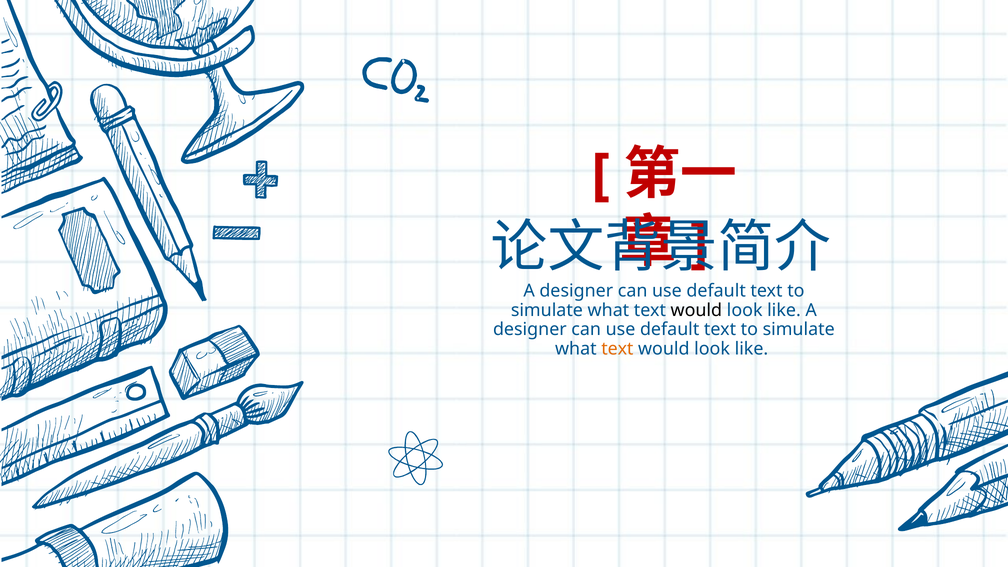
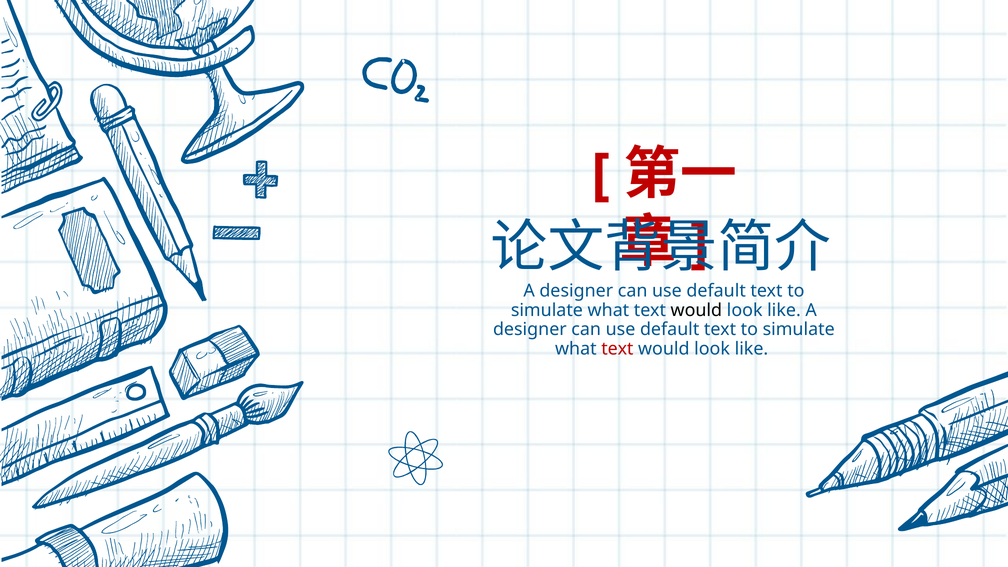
text at (617, 349) colour: orange -> red
